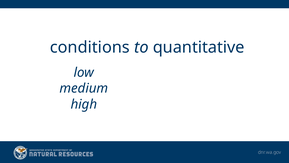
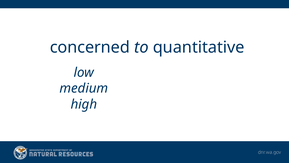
conditions: conditions -> concerned
